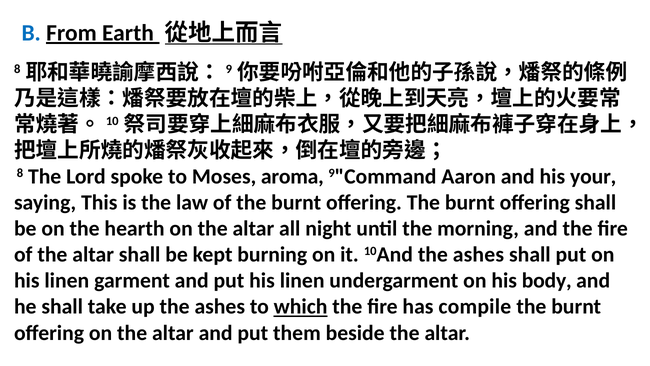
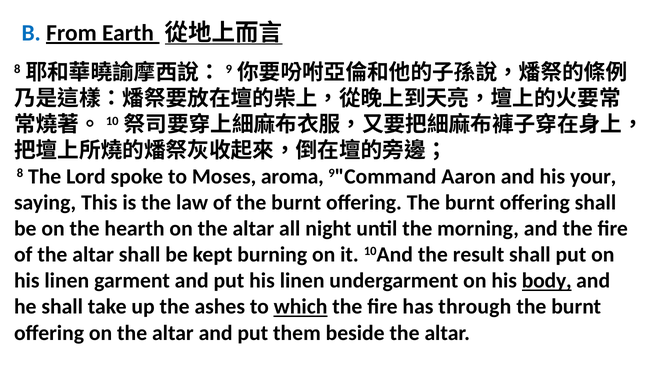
10And the ashes: ashes -> result
body underline: none -> present
compile: compile -> through
